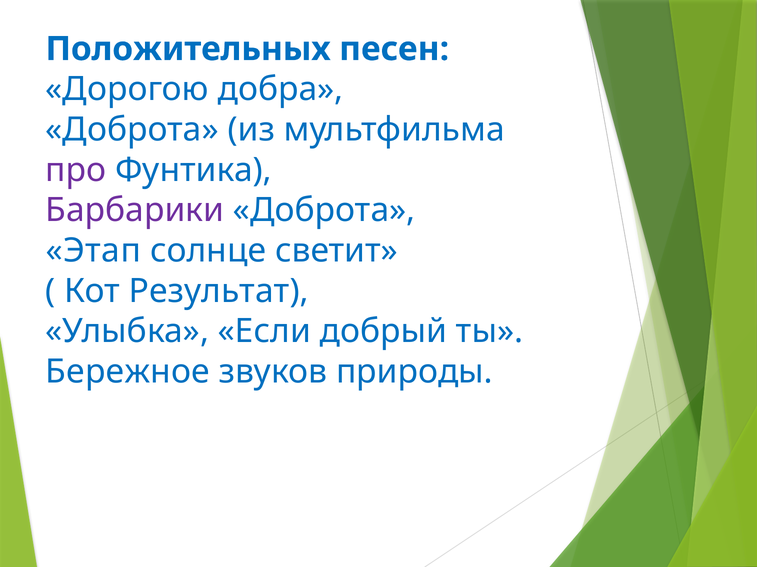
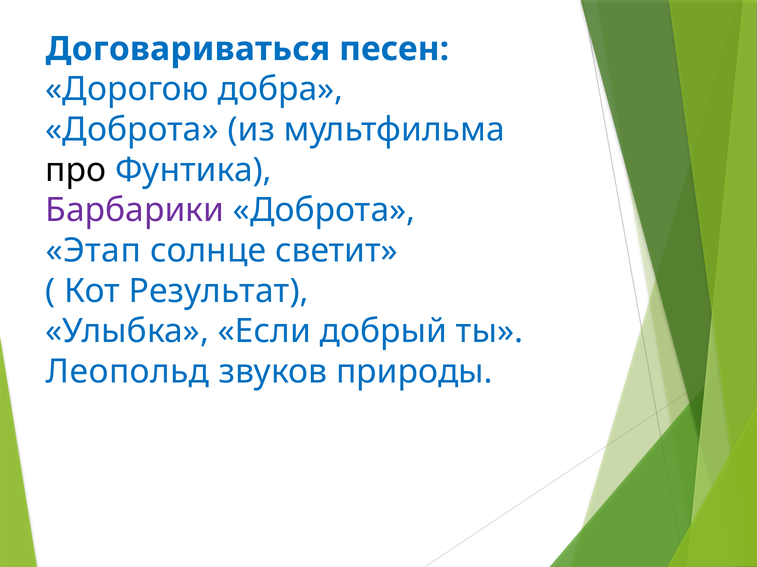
Положительных: Положительных -> Договариваться
про colour: purple -> black
Бережное: Бережное -> Леопольд
